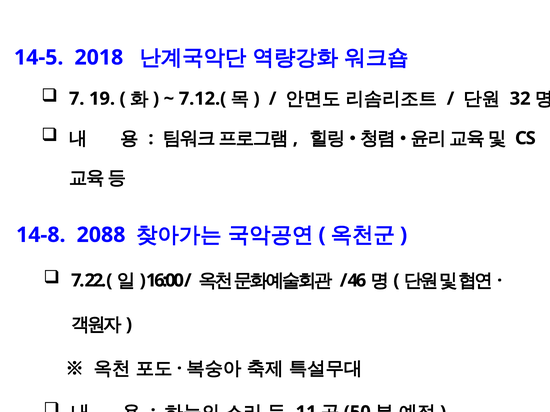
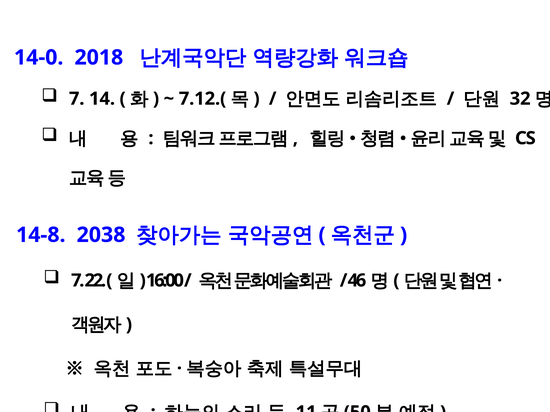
14-5: 14-5 -> 14-0
19: 19 -> 14
2088: 2088 -> 2038
